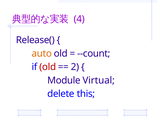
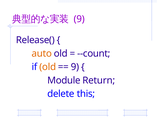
4 at (79, 19): 4 -> 9
old at (48, 67) colour: red -> orange
2 at (75, 67): 2 -> 9
Virtual: Virtual -> Return
